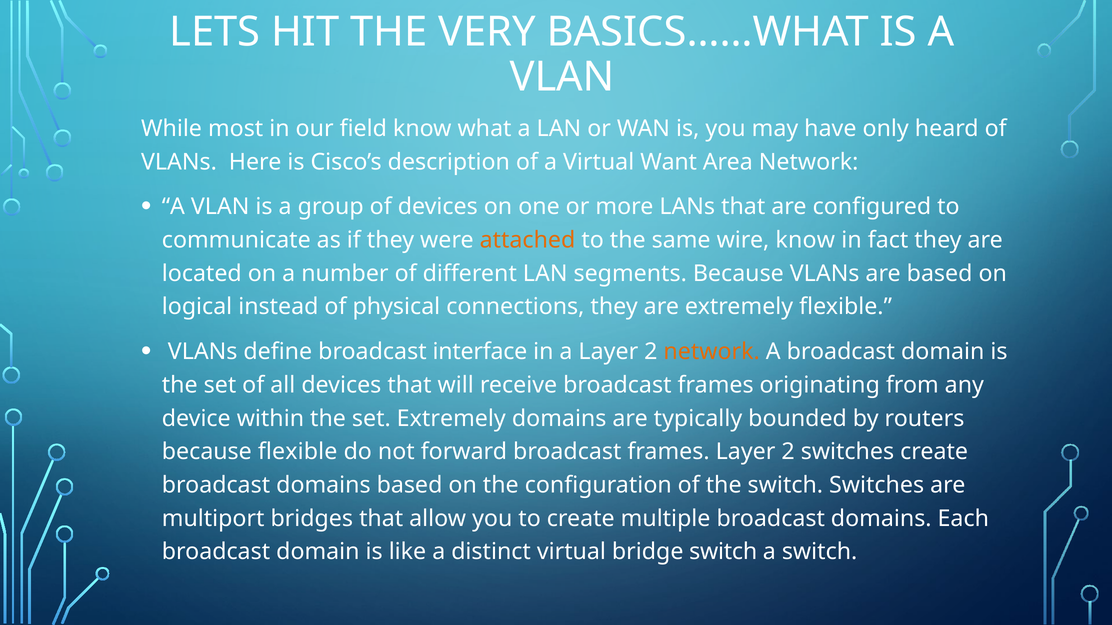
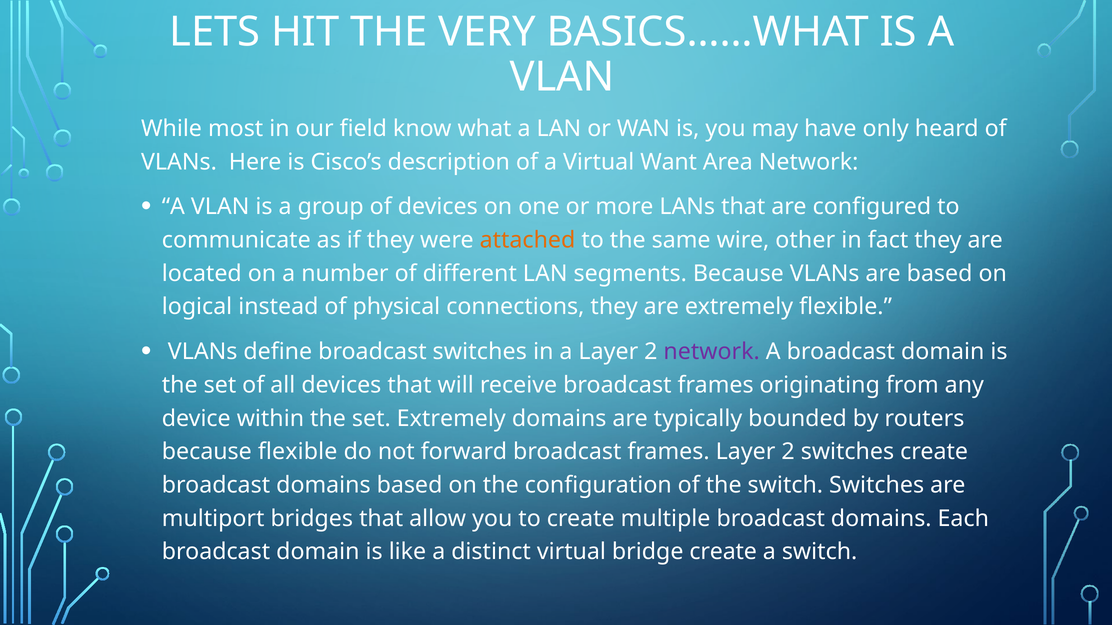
wire know: know -> other
broadcast interface: interface -> switches
network at (712, 352) colour: orange -> purple
bridge switch: switch -> create
